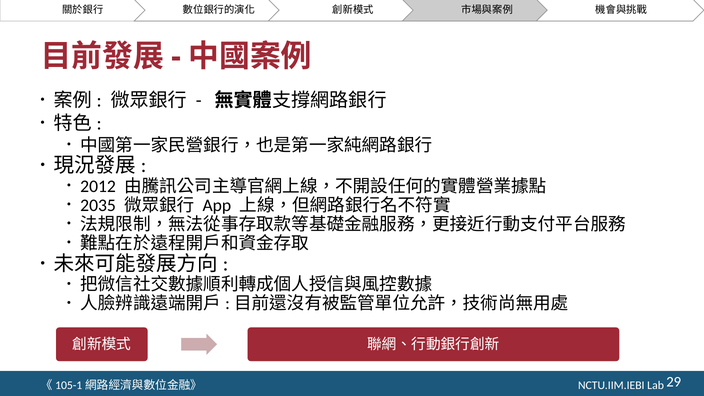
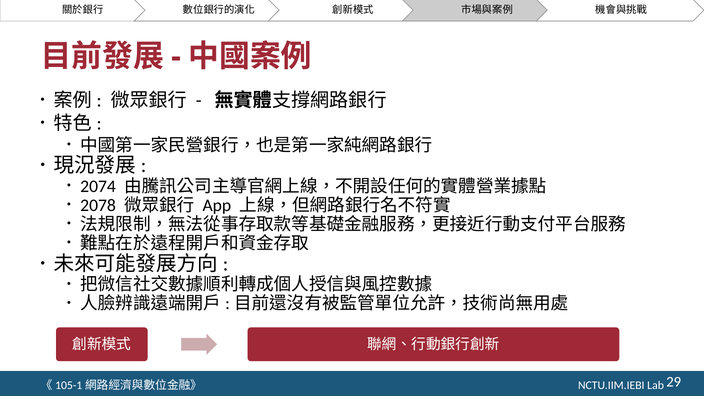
2012: 2012 -> 2074
2035: 2035 -> 2078
